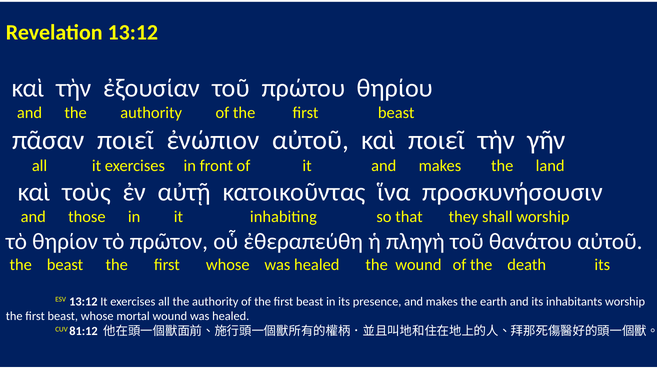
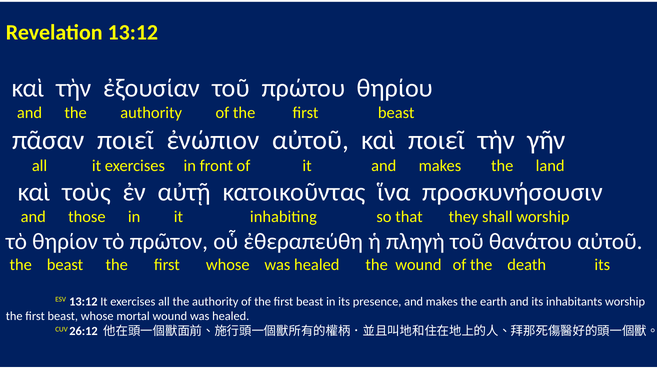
81:12: 81:12 -> 26:12
